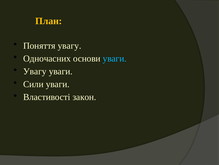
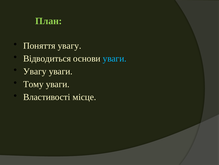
План colour: yellow -> light green
Одночасних: Одночасних -> Відводиться
Сили: Сили -> Тому
закон: закон -> місце
